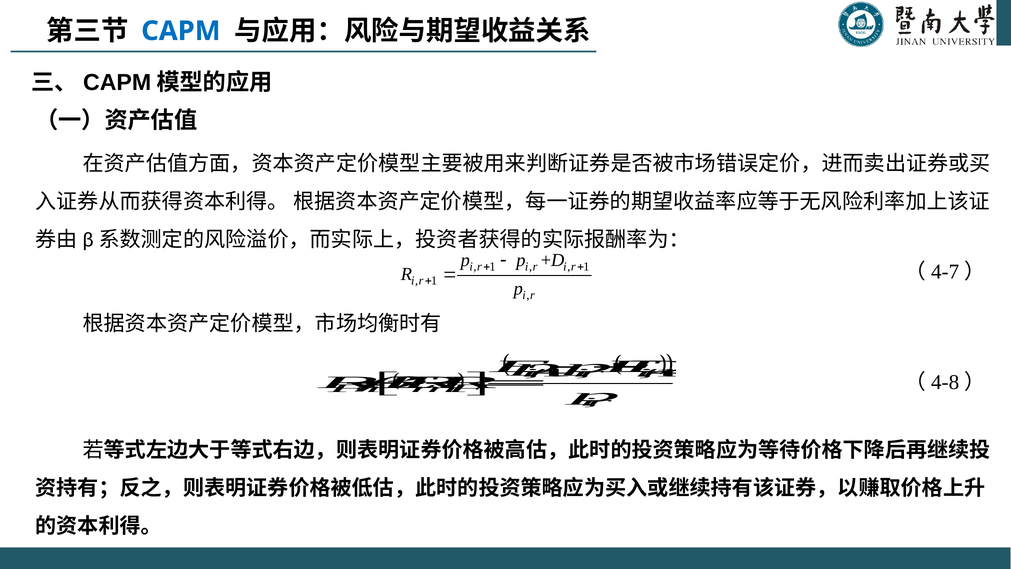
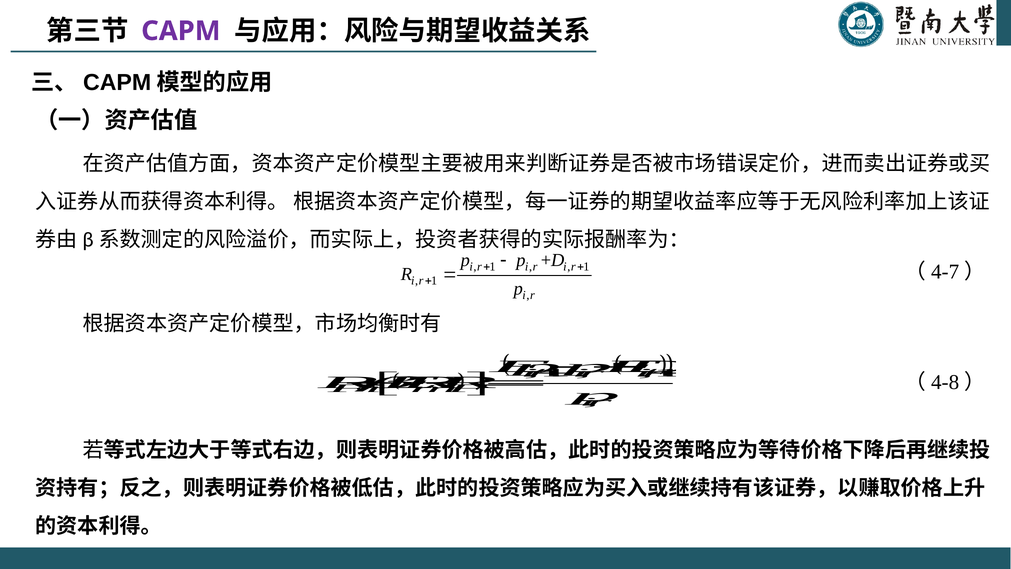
CAPM colour: blue -> purple
